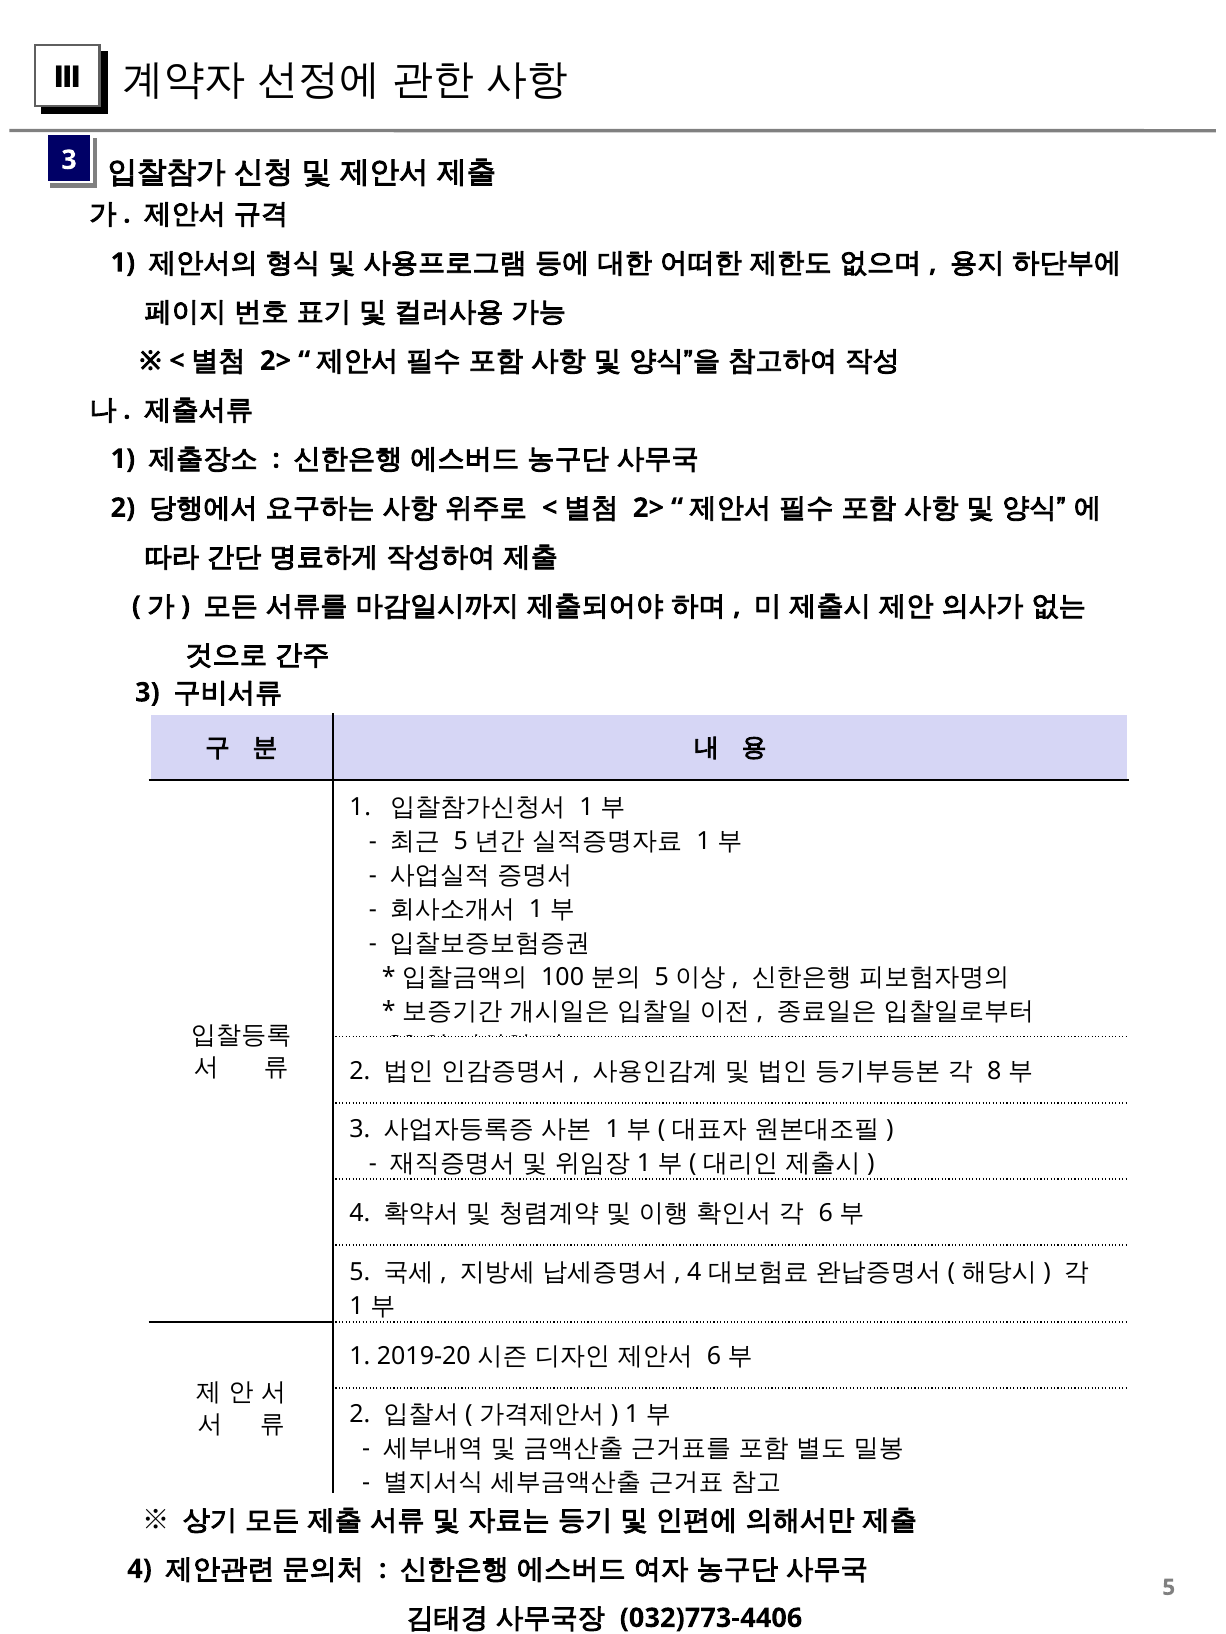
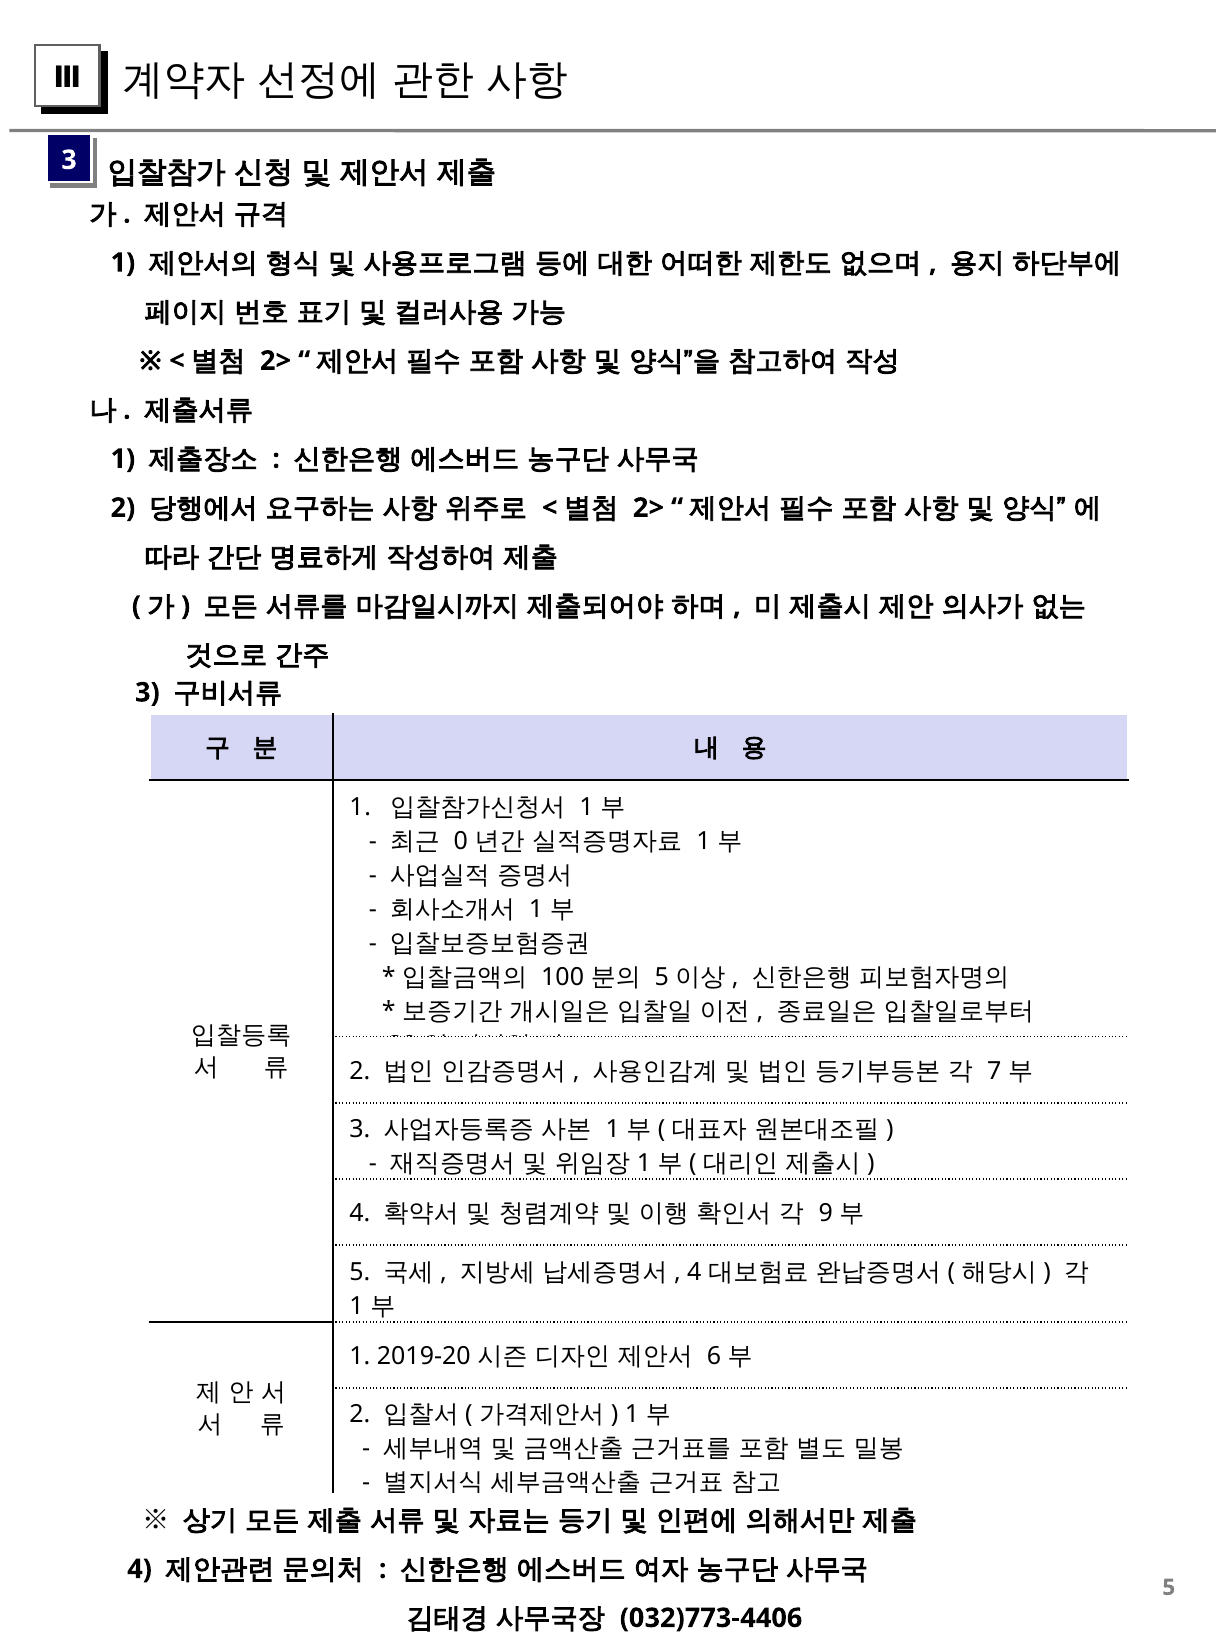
5 at (461, 841): 5 -> 0
8: 8 -> 7
6 at (826, 1214): 6 -> 9
